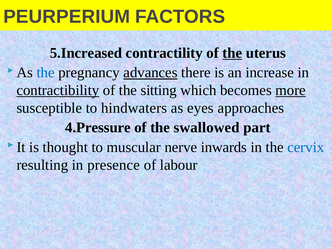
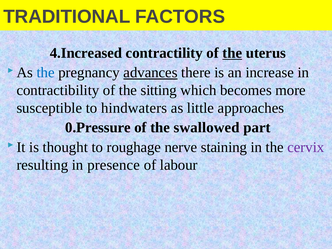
PEURPERIUM: PEURPERIUM -> TRADITIONAL
5.Increased: 5.Increased -> 4.Increased
contractibility underline: present -> none
more underline: present -> none
eyes: eyes -> little
4.Pressure: 4.Pressure -> 0.Pressure
muscular: muscular -> roughage
inwards: inwards -> staining
cervix colour: blue -> purple
